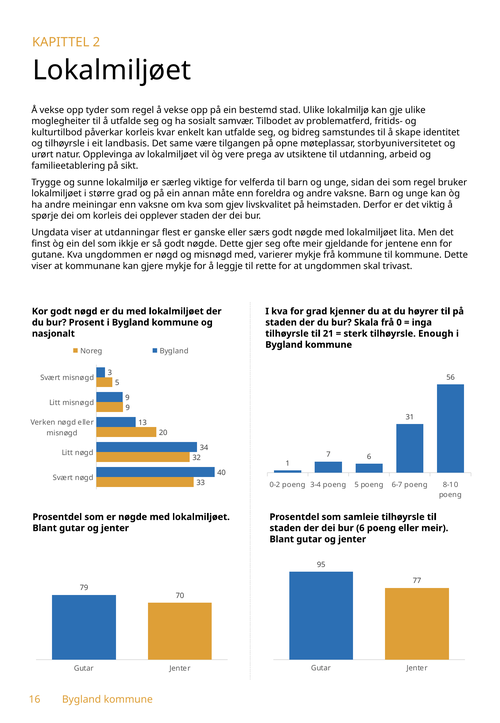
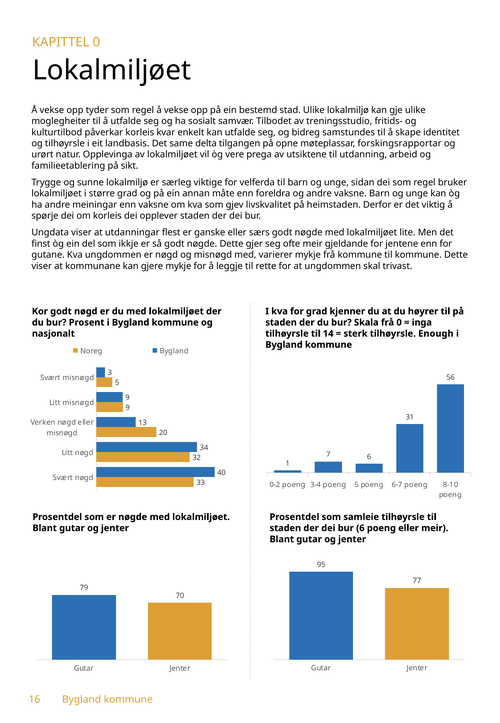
KAPITTEL 2: 2 -> 0
problematferd: problematferd -> treningsstudio
være: være -> delta
storbyuniversitetet: storbyuniversitetet -> forskingsrapportar
lita: lita -> lite
21: 21 -> 14
